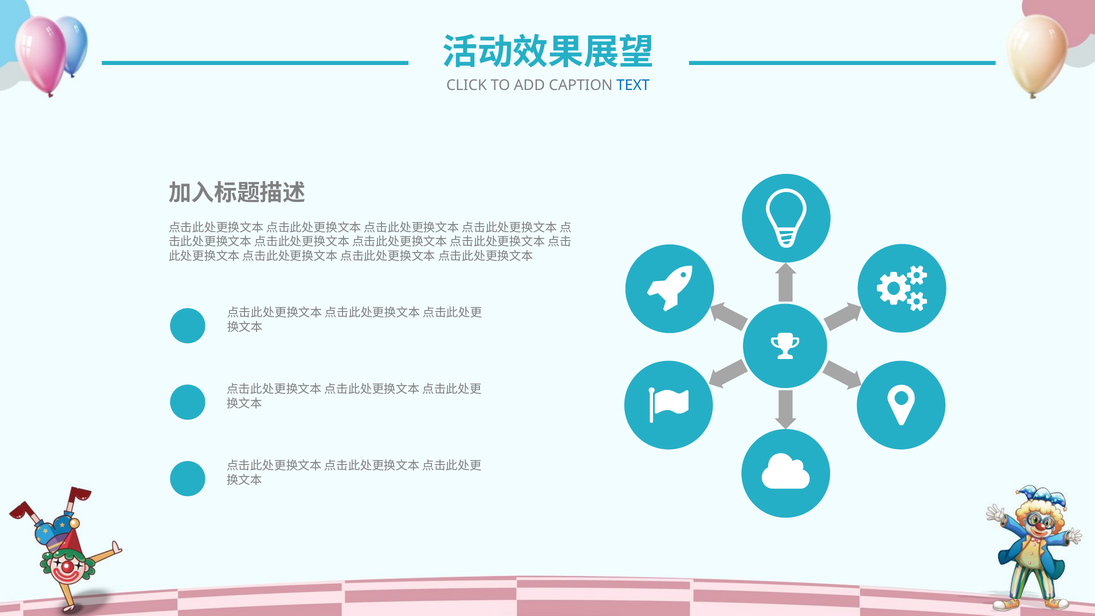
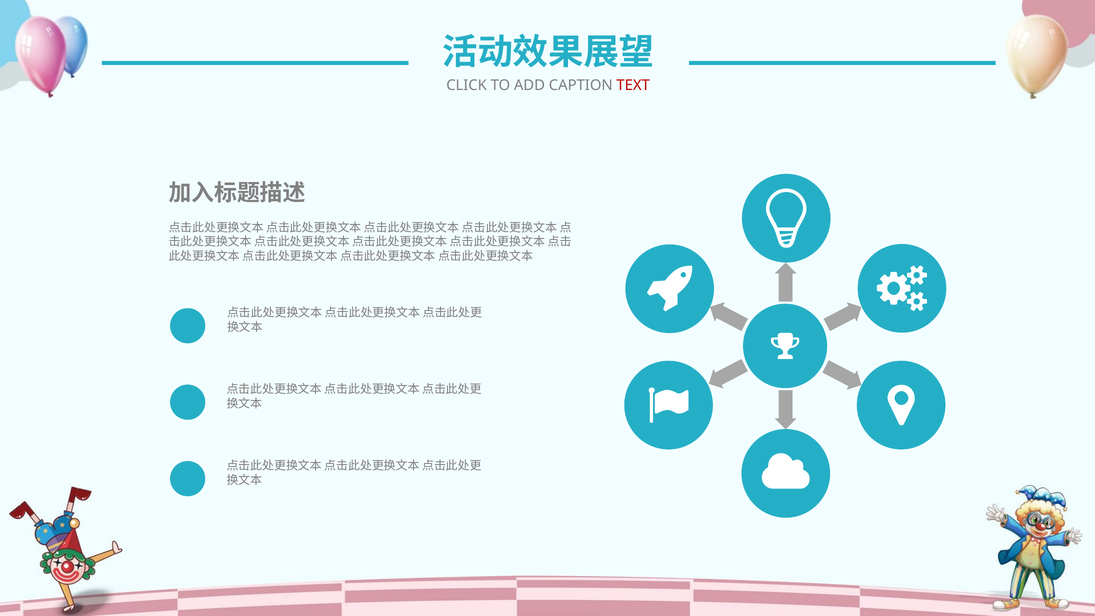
TEXT colour: blue -> red
